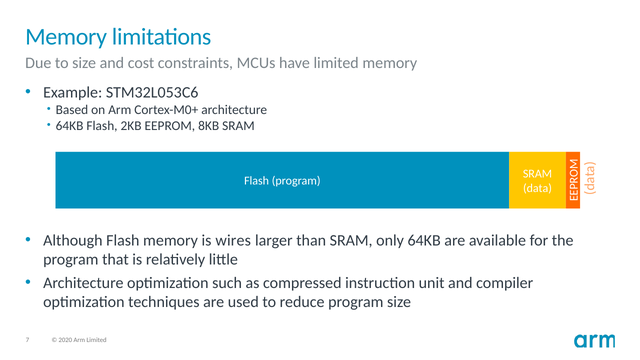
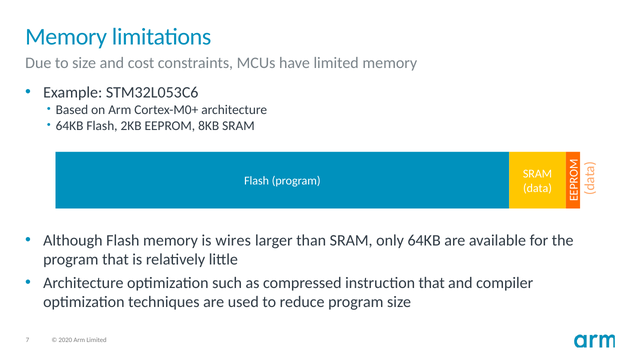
instruction unit: unit -> that
